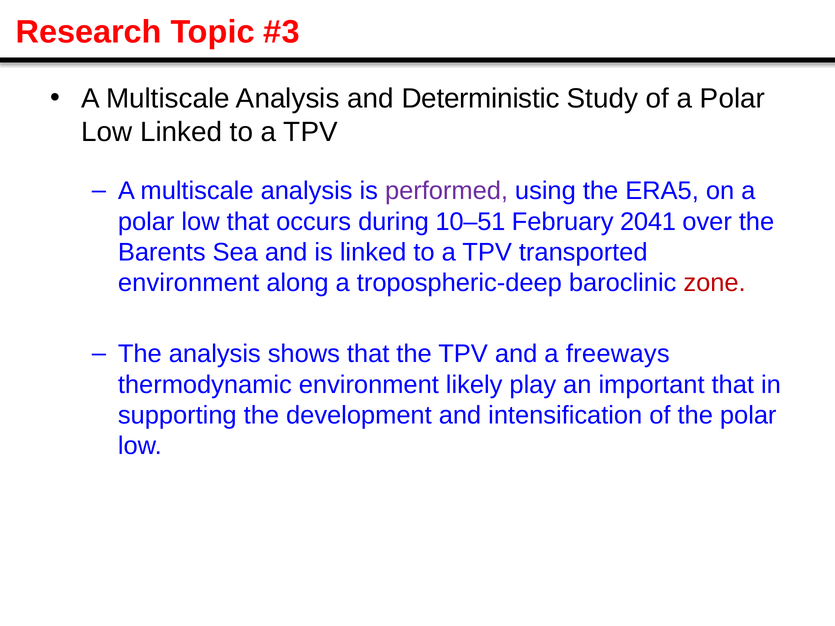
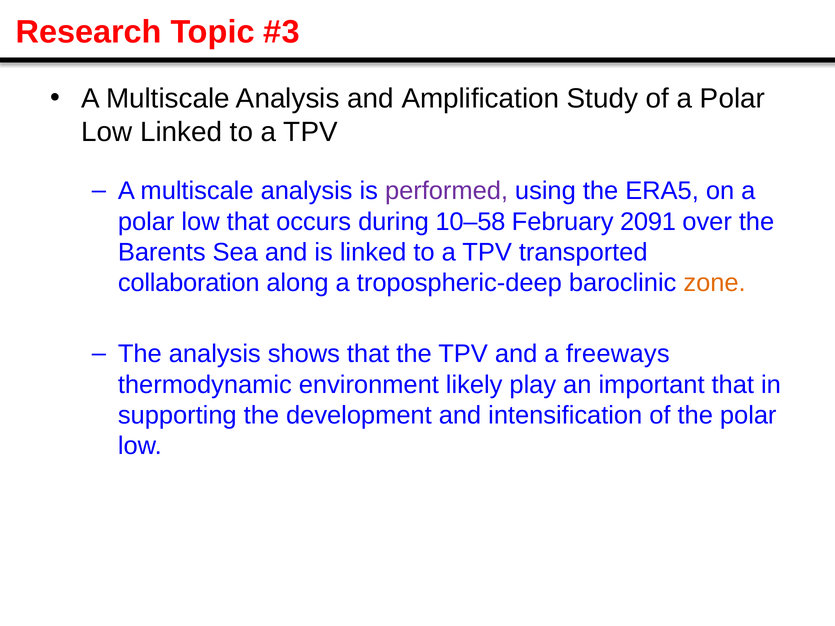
Deterministic: Deterministic -> Amplification
10–51: 10–51 -> 10–58
2041: 2041 -> 2091
environment at (189, 283): environment -> collaboration
zone colour: red -> orange
